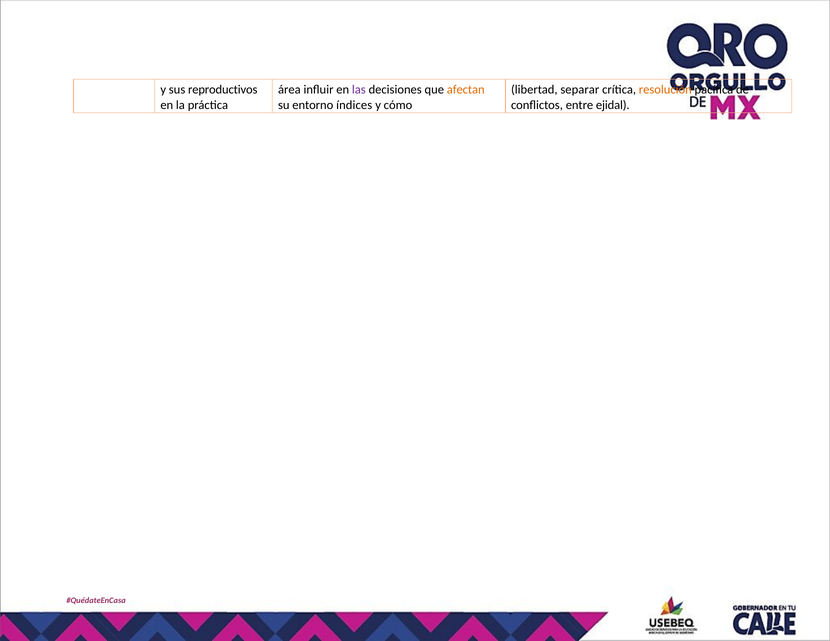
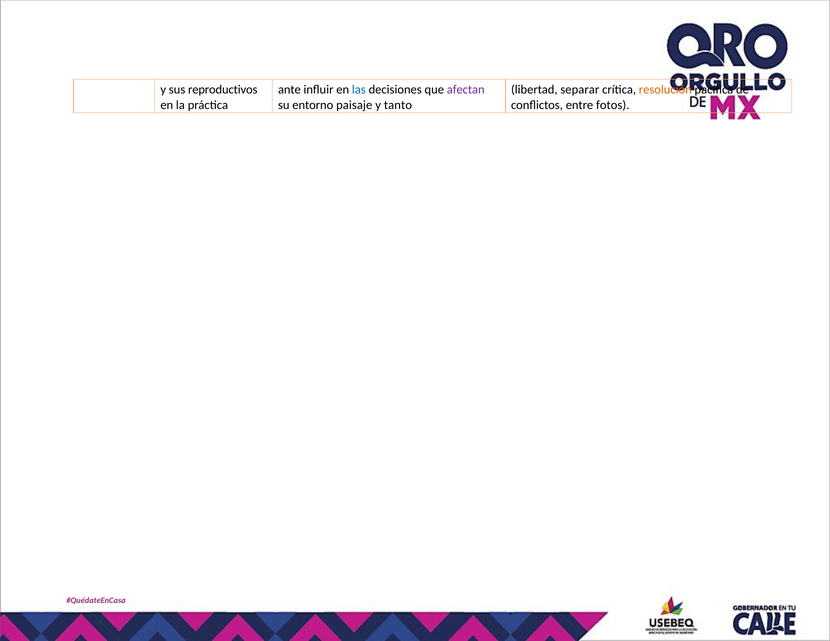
área: área -> ante
las colour: purple -> blue
afectan colour: orange -> purple
índices: índices -> paisaje
cómo: cómo -> tanto
ejidal: ejidal -> fotos
